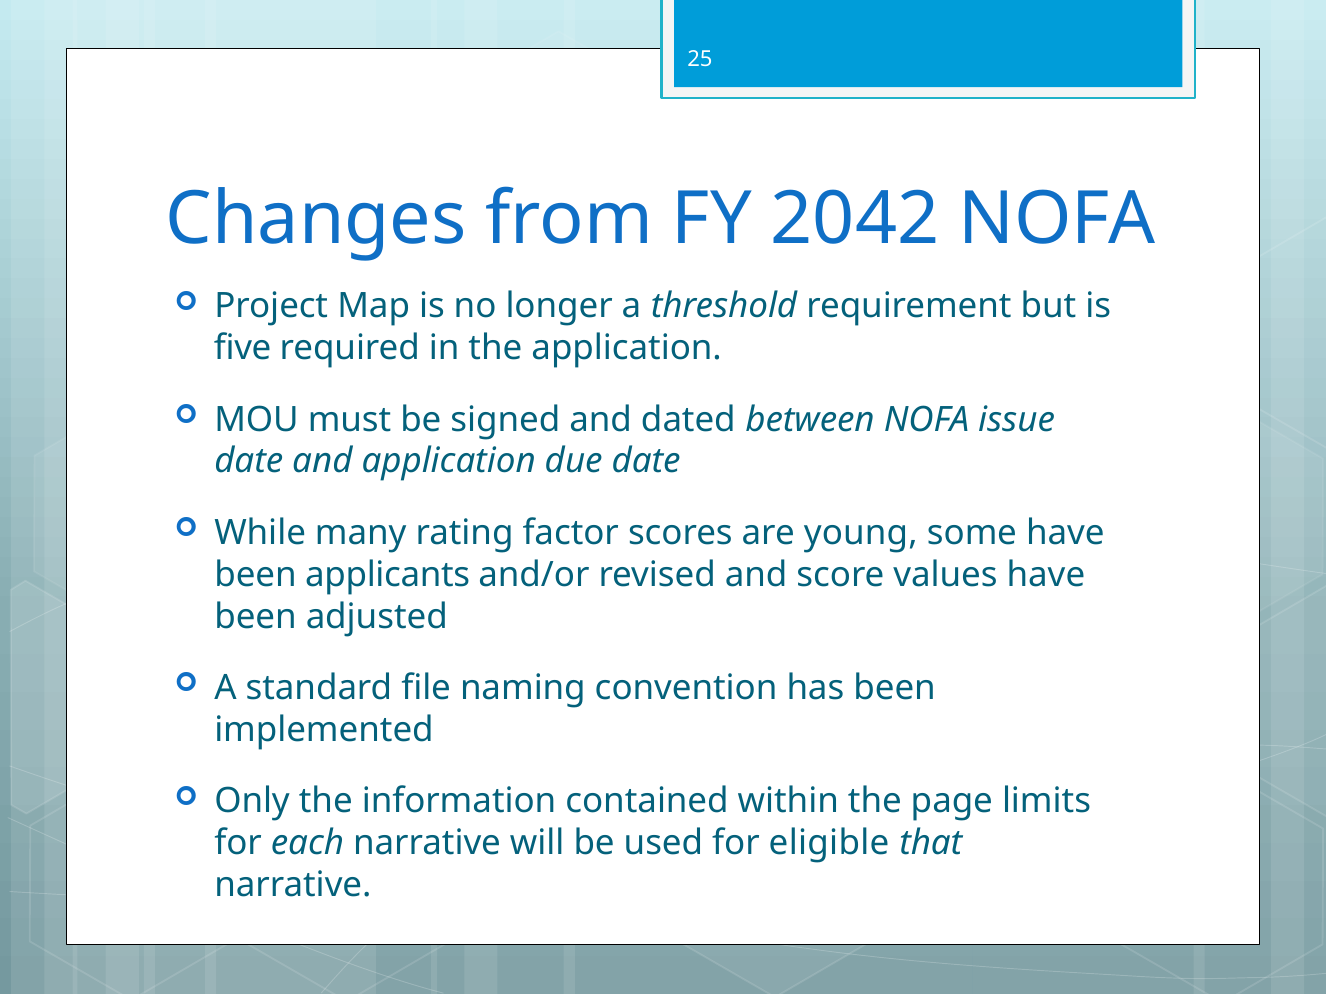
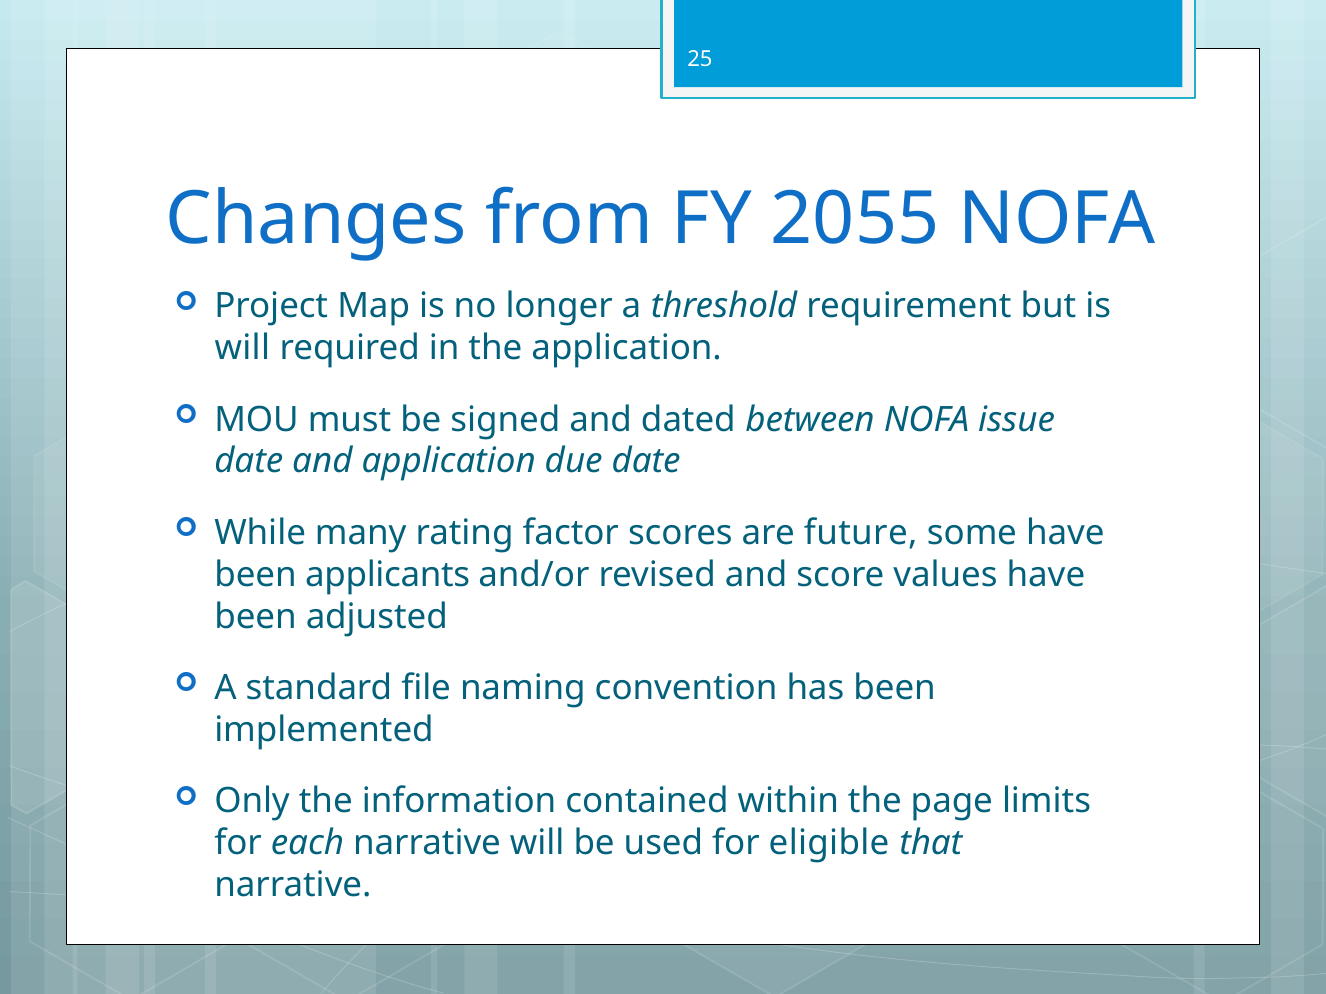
2042: 2042 -> 2055
five at (243, 348): five -> will
young: young -> future
